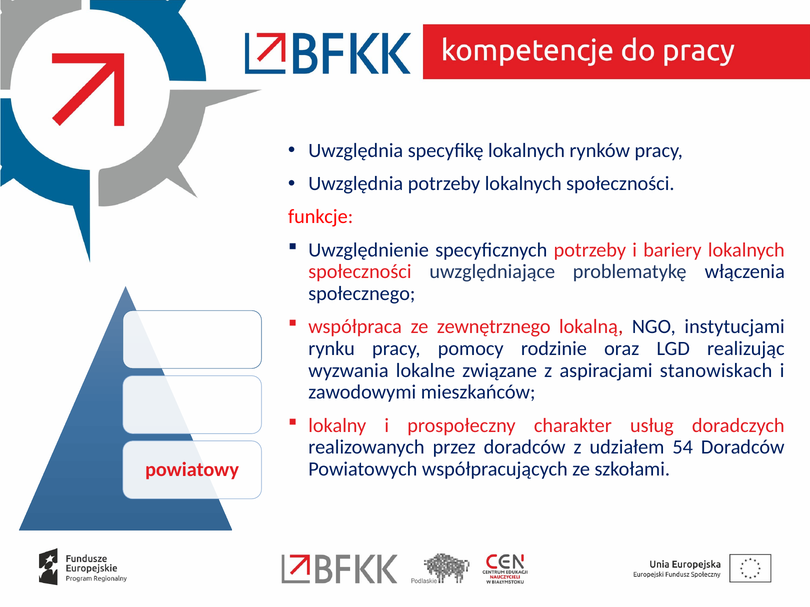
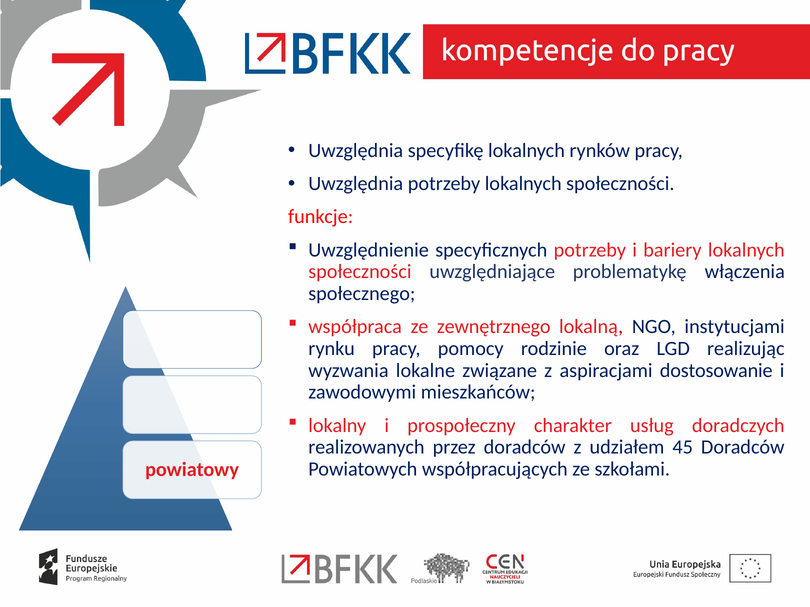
stanowiskach: stanowiskach -> dostosowanie
54: 54 -> 45
